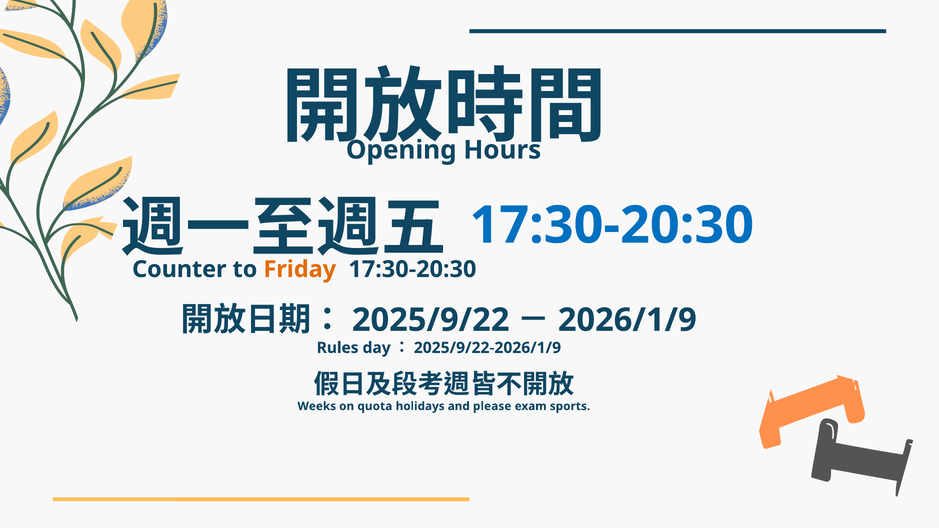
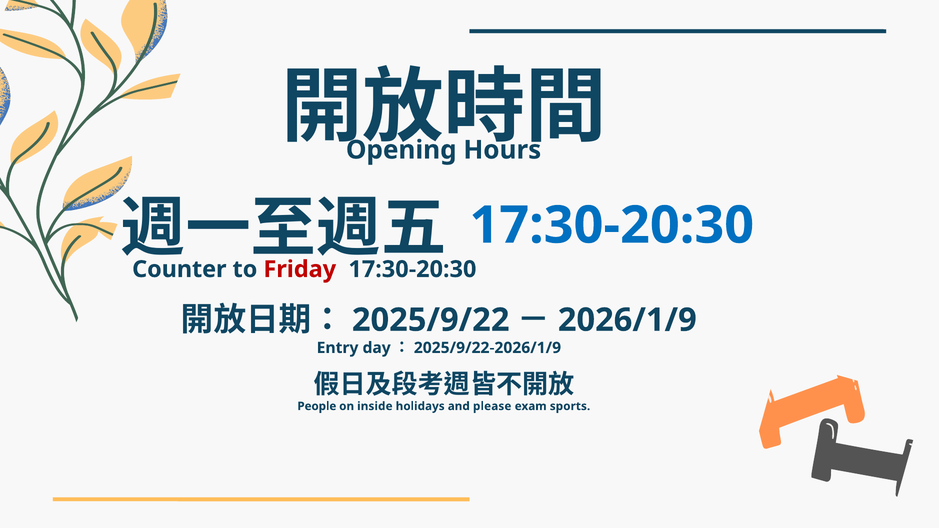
Friday colour: orange -> red
Rules: Rules -> Entry
Weeks: Weeks -> People
quota: quota -> inside
